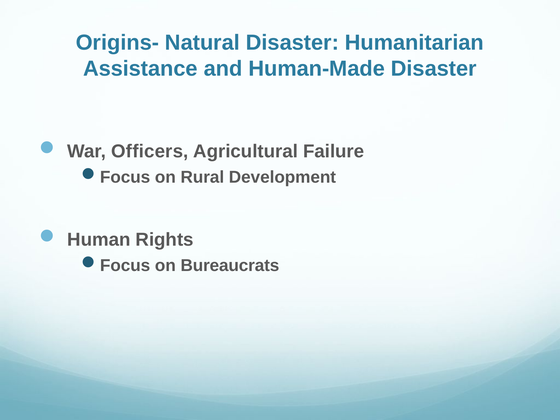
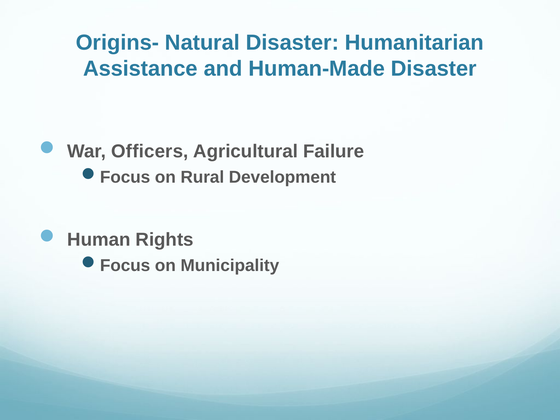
Bureaucrats: Bureaucrats -> Municipality
